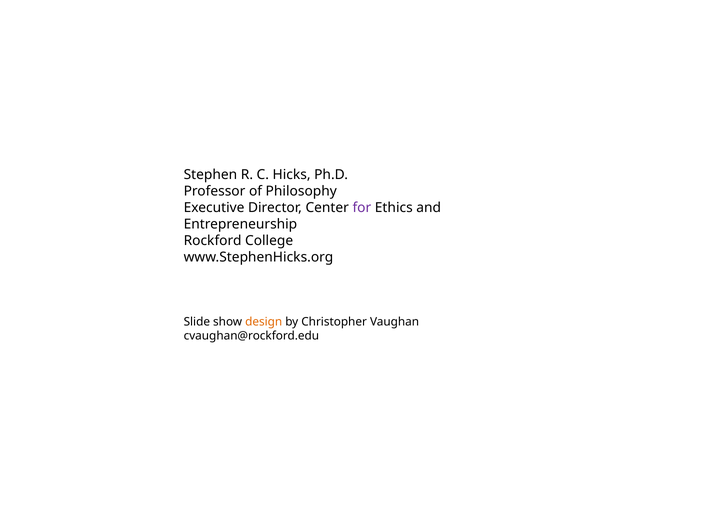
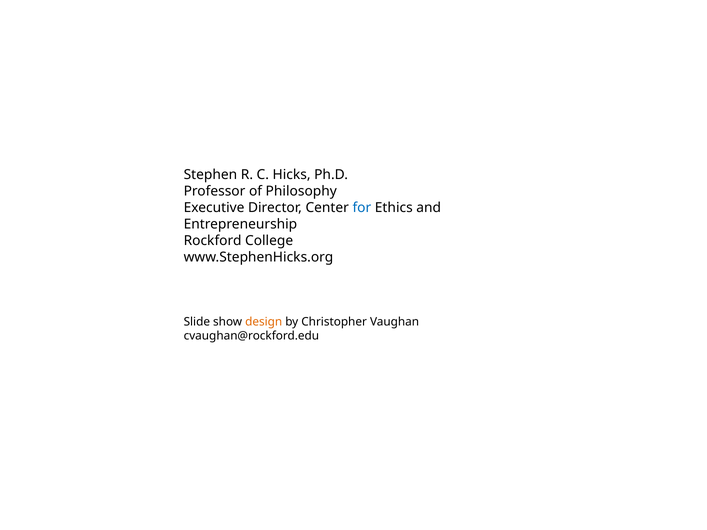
for colour: purple -> blue
